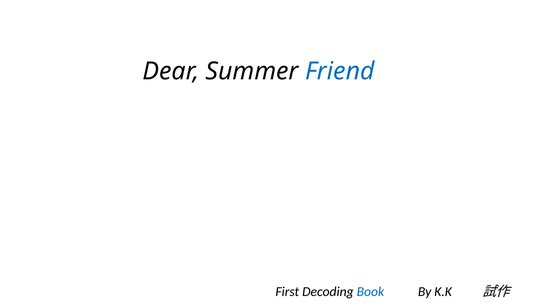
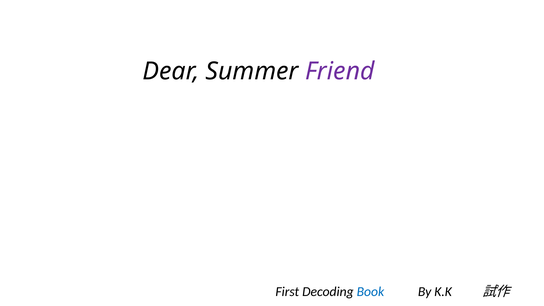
Friend colour: blue -> purple
